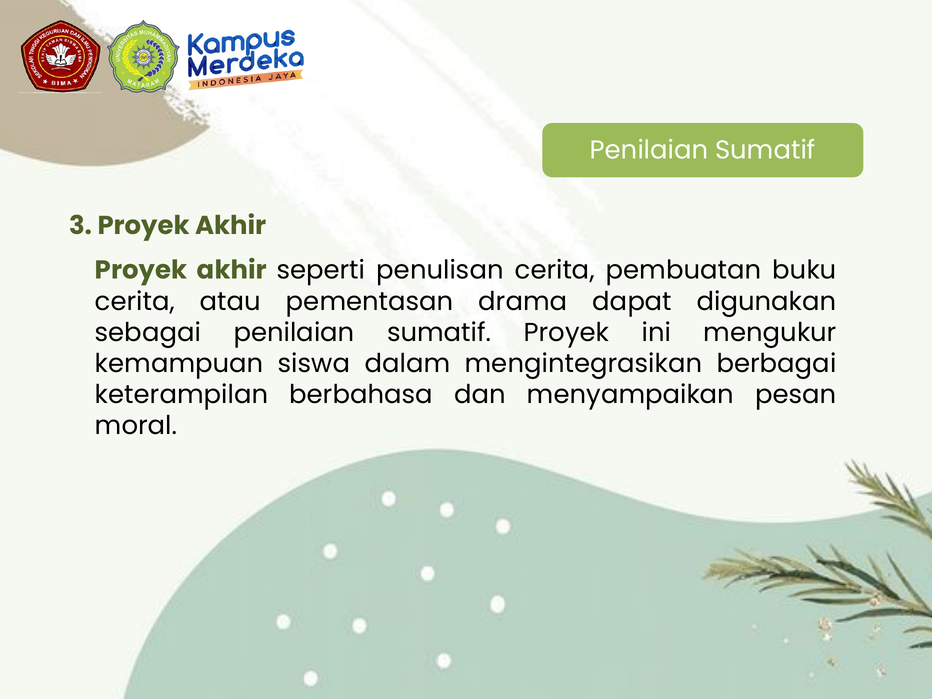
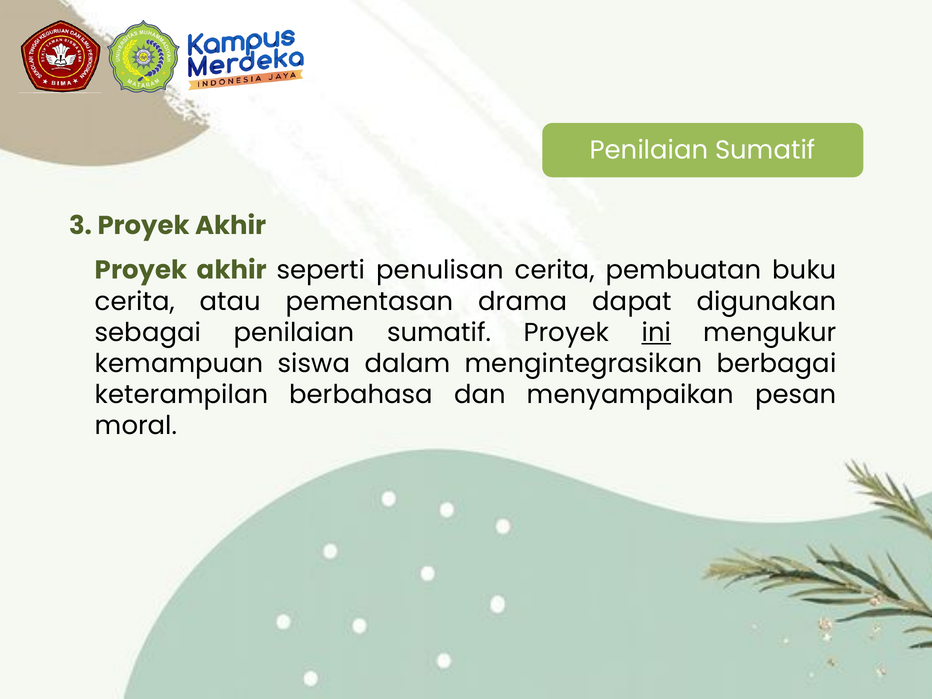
ini underline: none -> present
